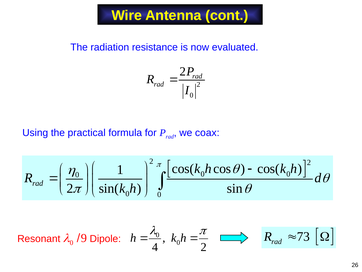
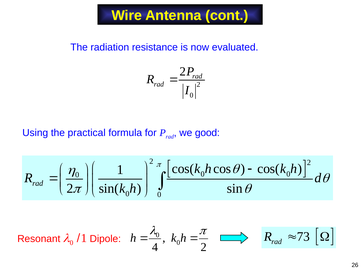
coax: coax -> good
9 at (84, 238): 9 -> 1
